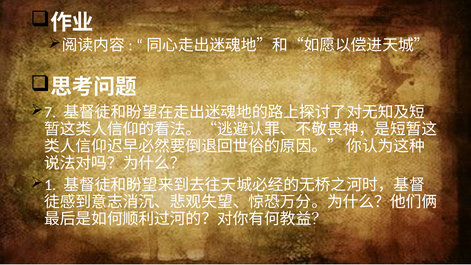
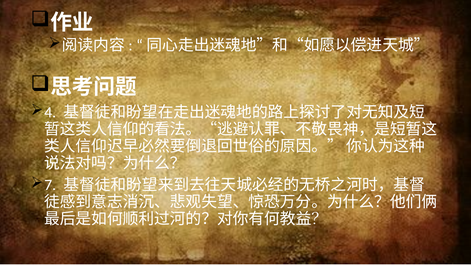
7: 7 -> 4
1: 1 -> 7
